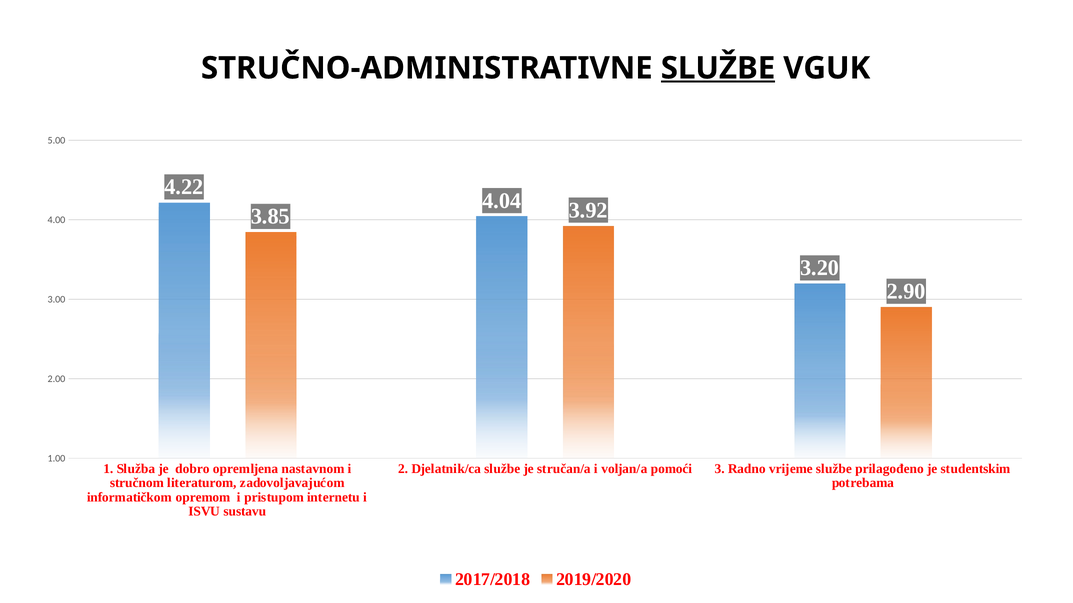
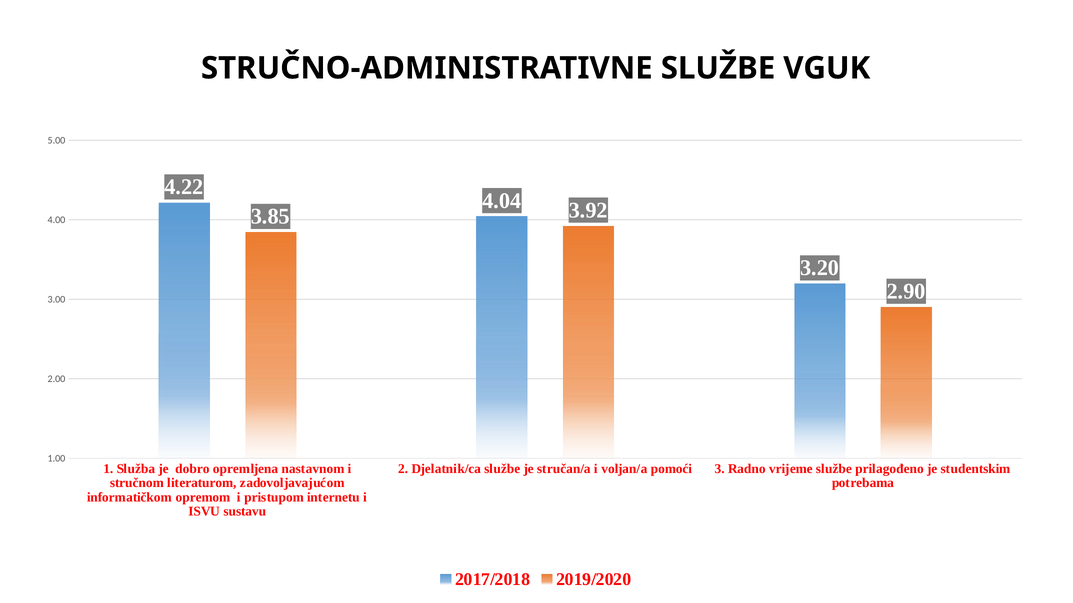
SLUŽBE at (718, 68) underline: present -> none
